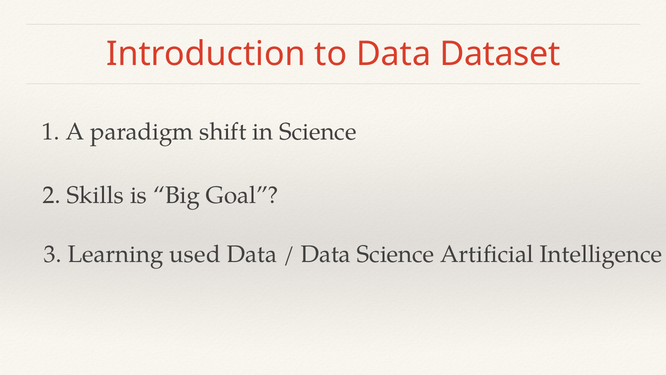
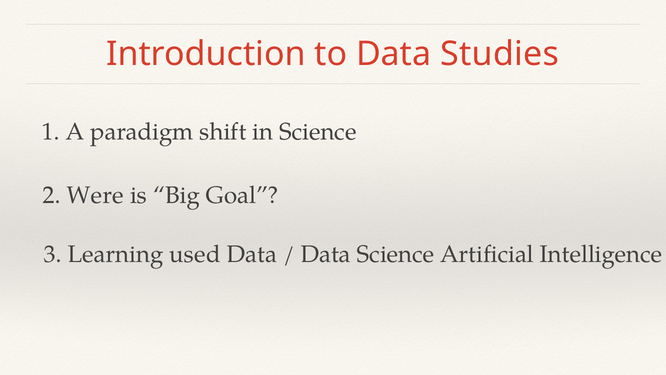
Dataset: Dataset -> Studies
Skills: Skills -> Were
